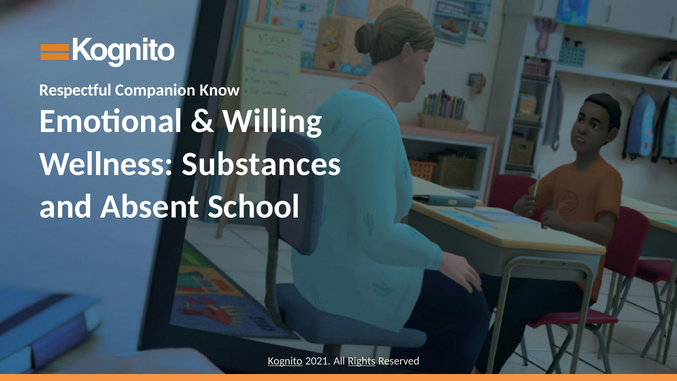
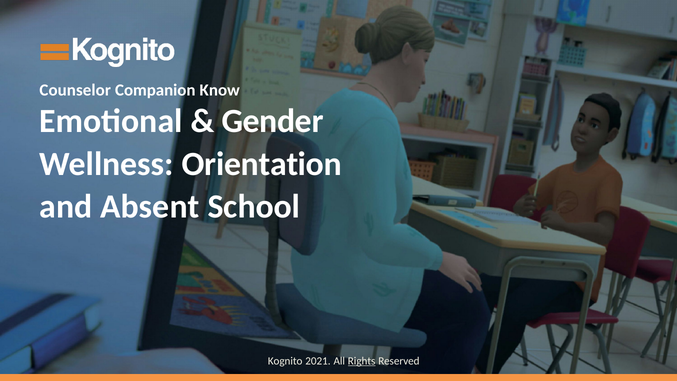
Respectful: Respectful -> Counselor
Willing: Willing -> Gender
Substances: Substances -> Orientation
Kognito underline: present -> none
